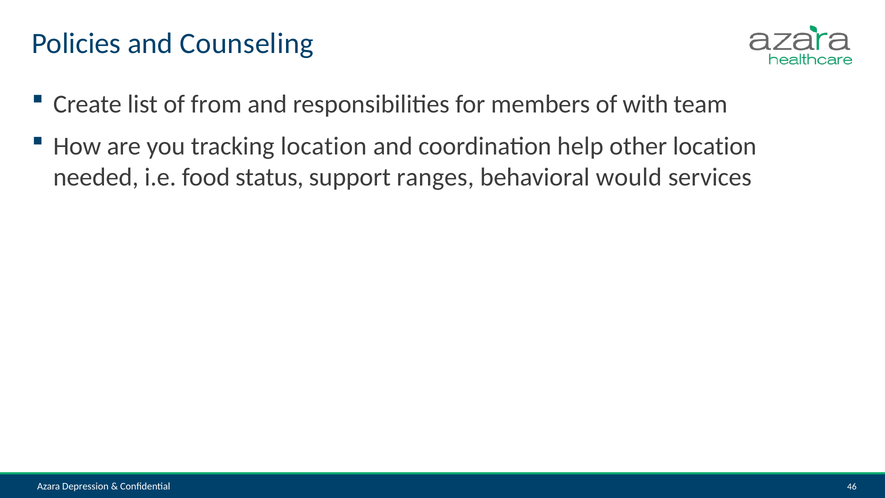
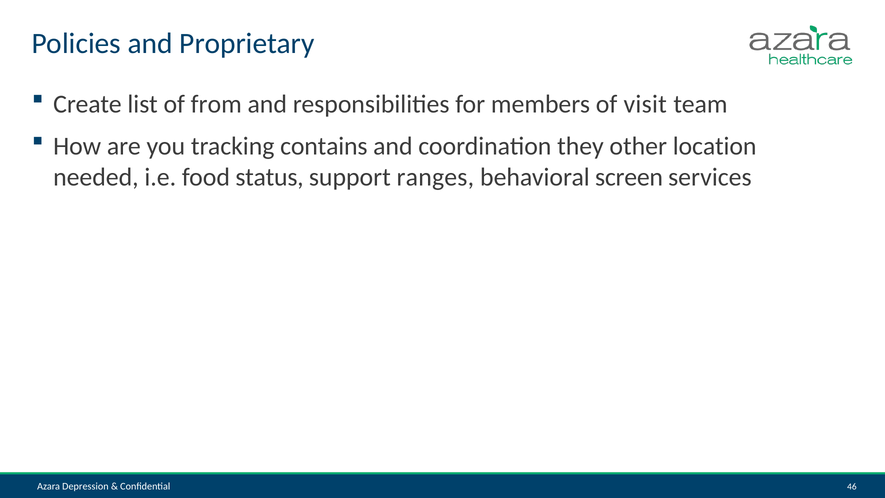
Counseling: Counseling -> Proprietary
with: with -> visit
tracking location: location -> contains
help: help -> they
would: would -> screen
